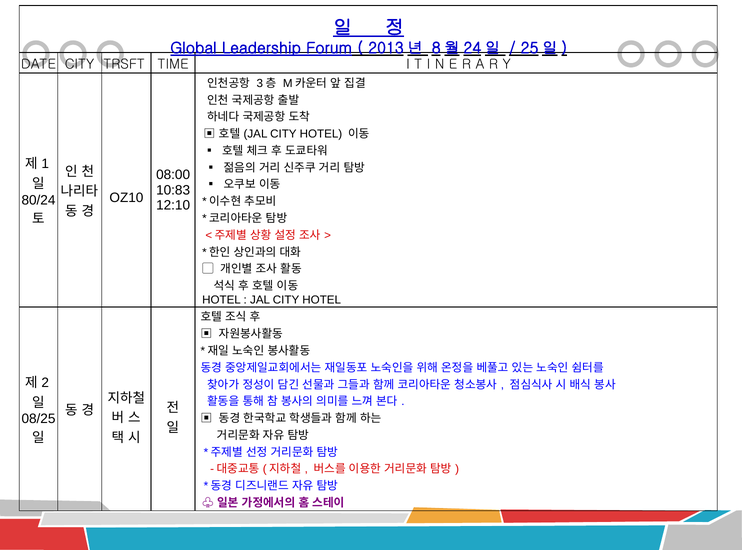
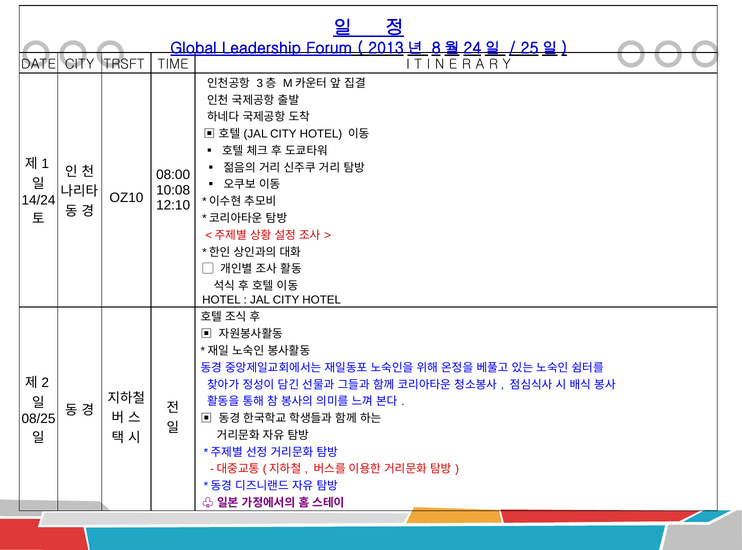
10:83: 10:83 -> 10:08
80/24: 80/24 -> 14/24
